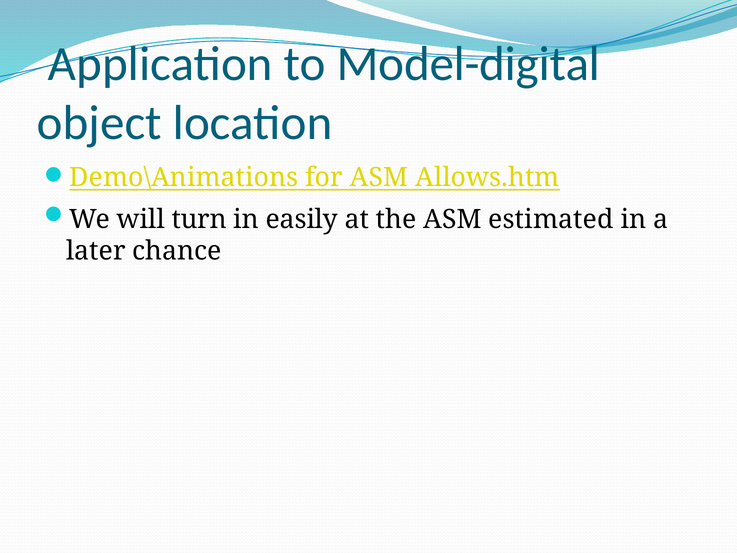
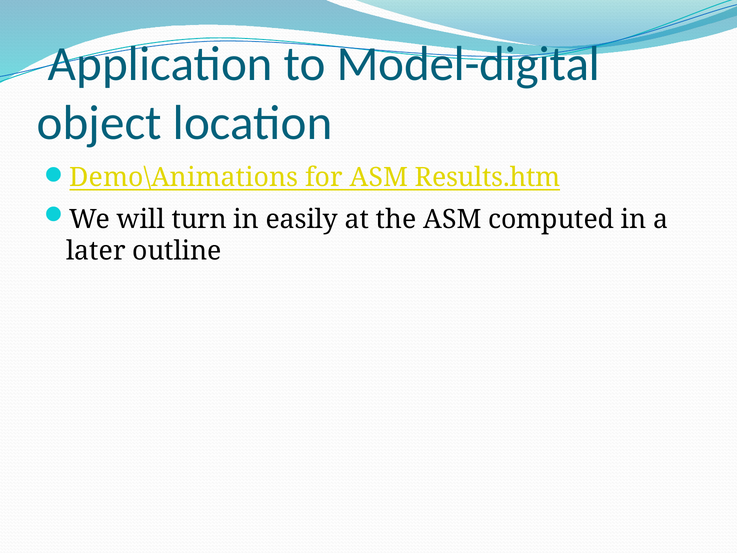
Allows.htm: Allows.htm -> Results.htm
estimated: estimated -> computed
chance: chance -> outline
